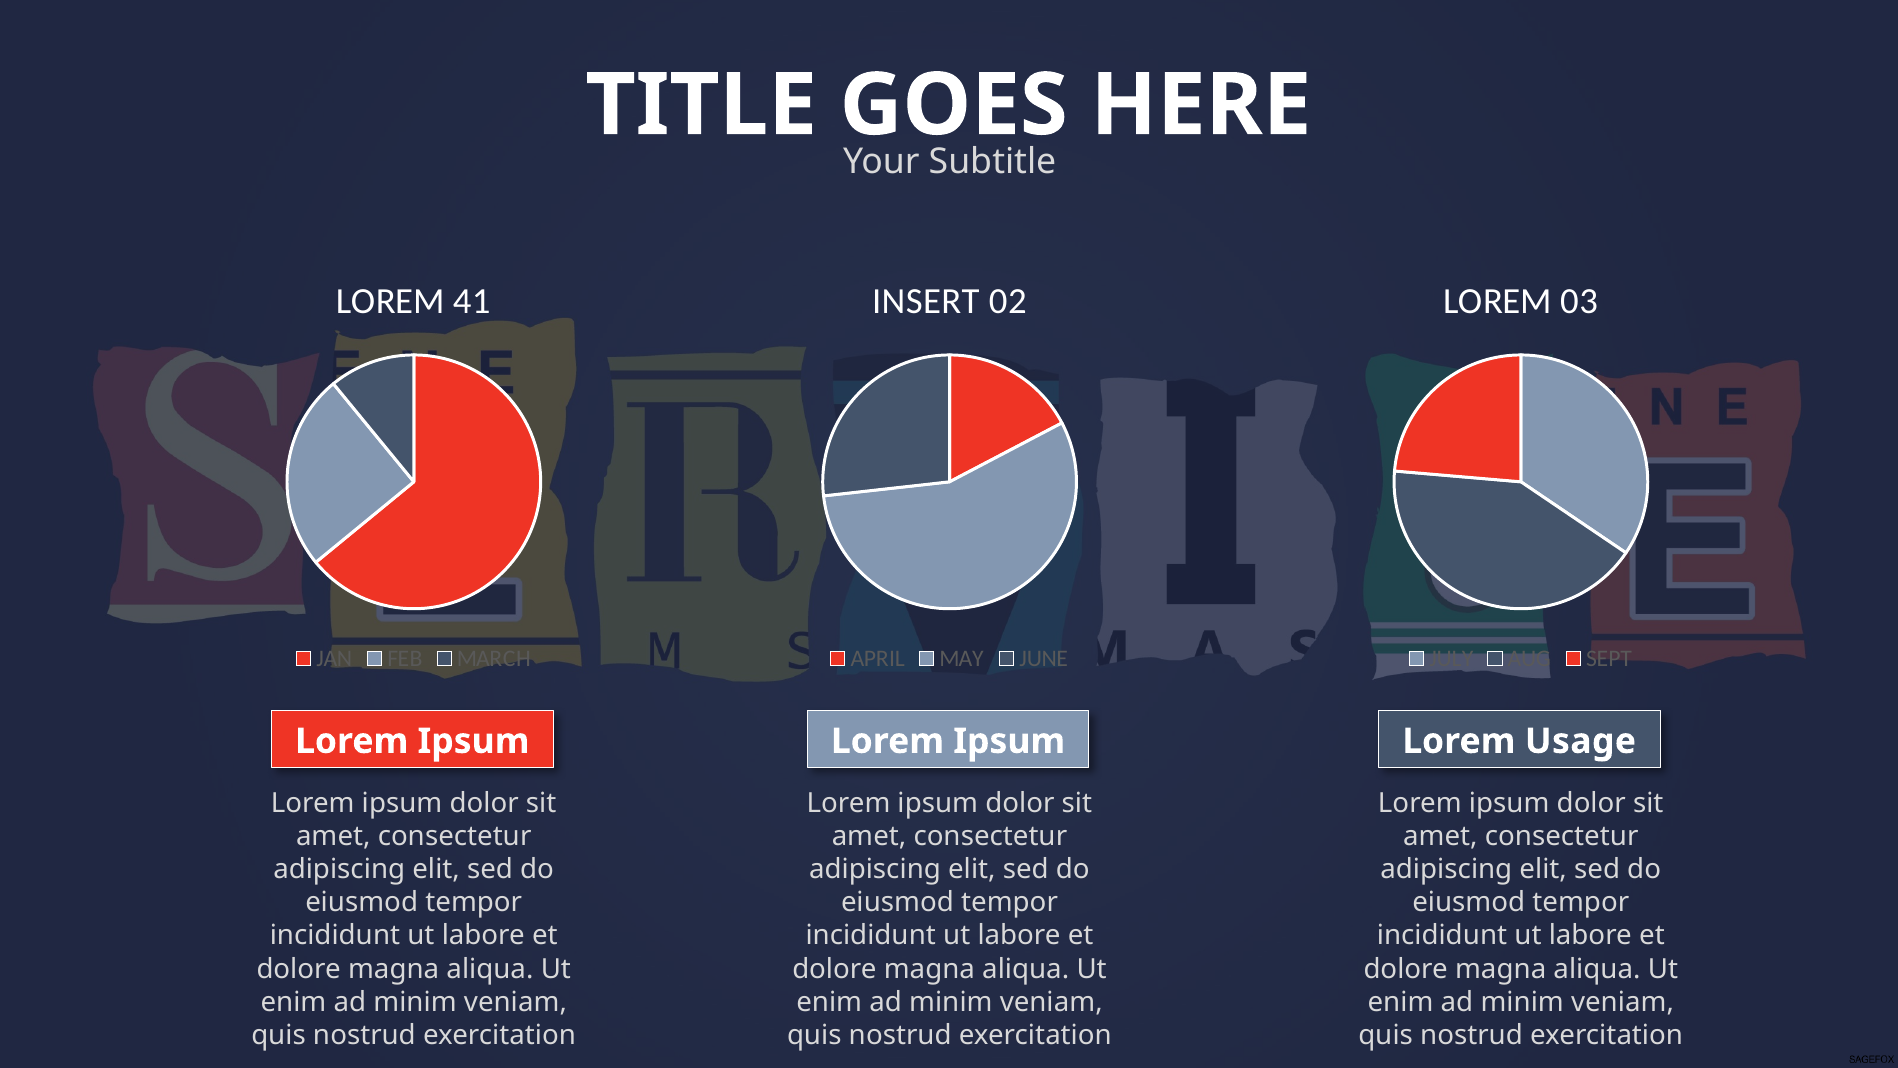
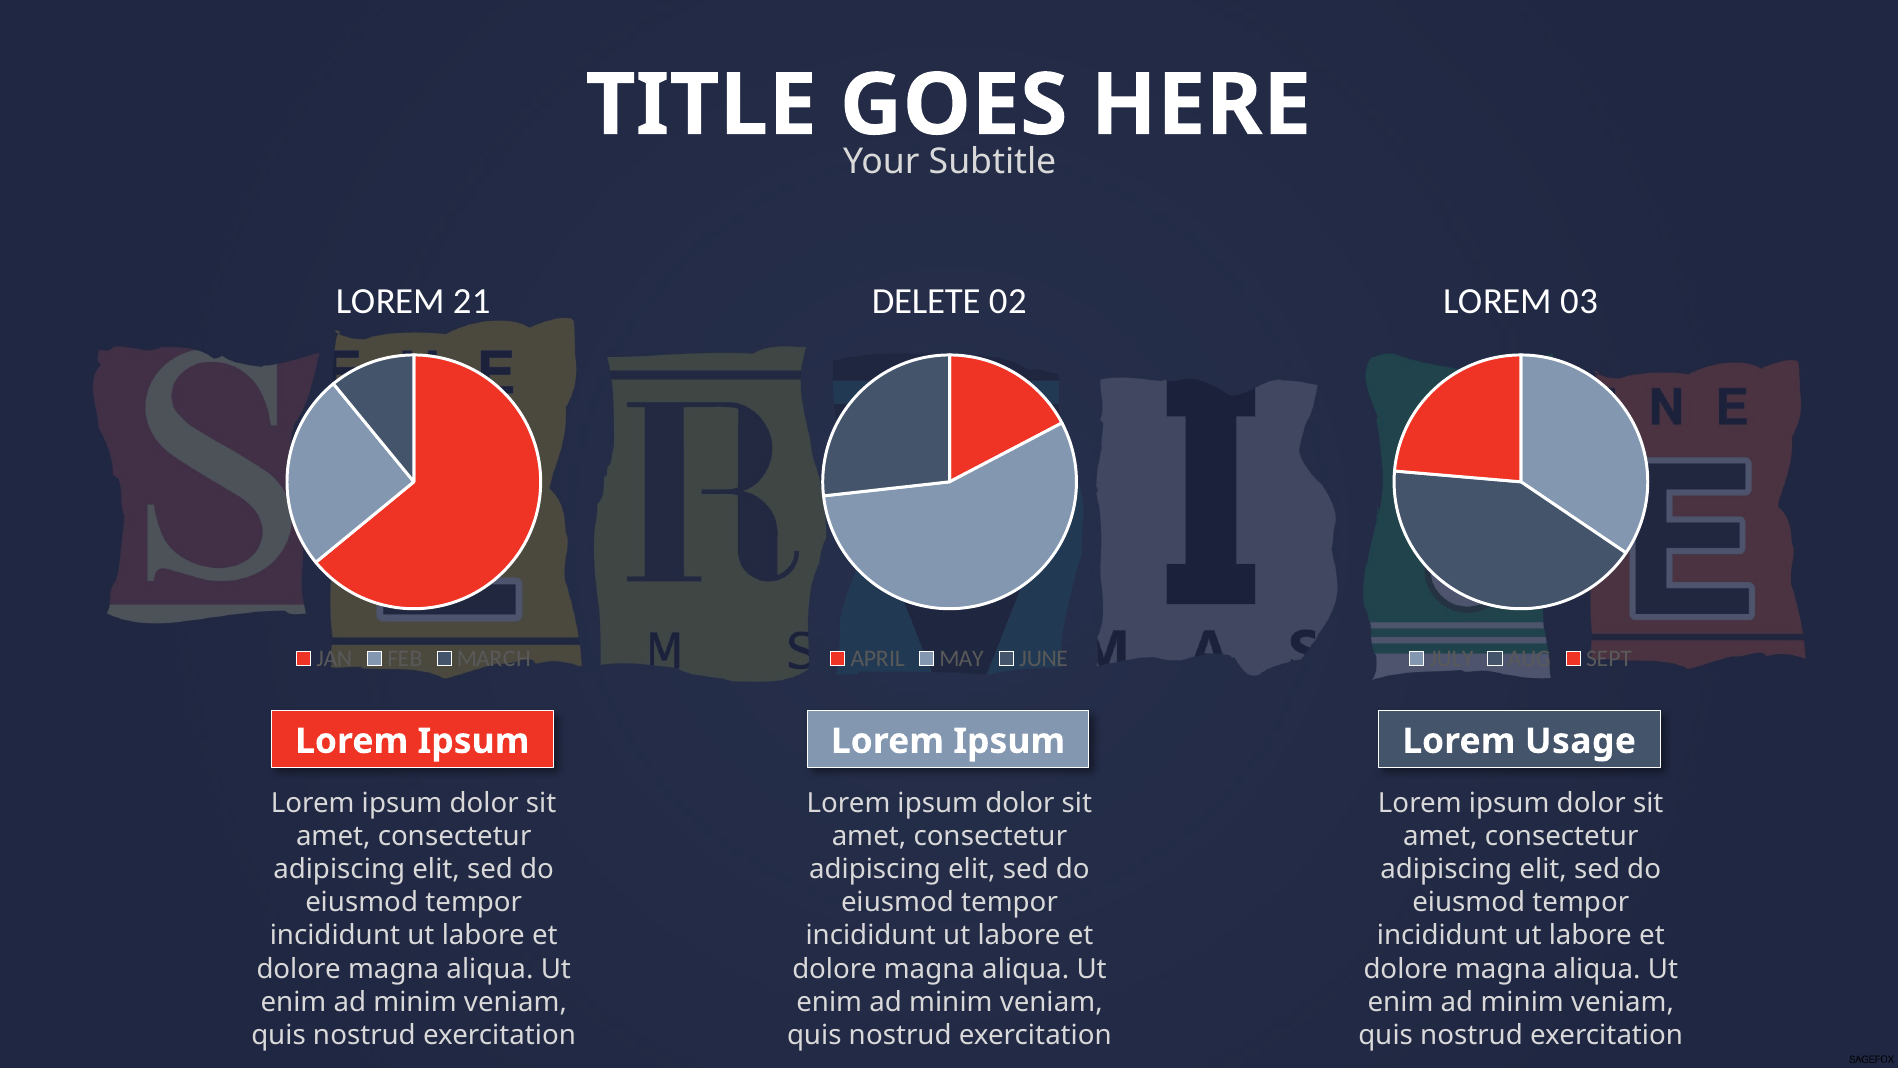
41: 41 -> 21
INSERT: INSERT -> DELETE
